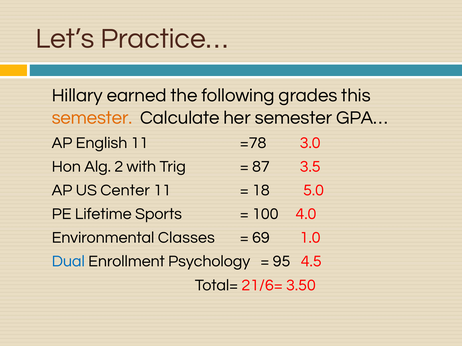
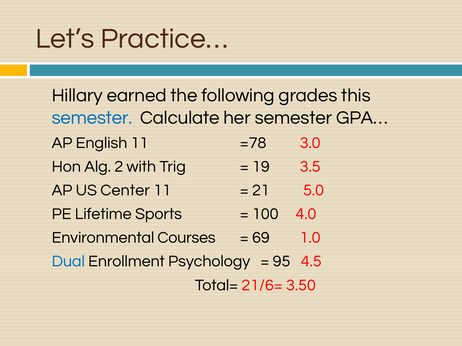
semester at (92, 118) colour: orange -> blue
87: 87 -> 19
18: 18 -> 21
Classes: Classes -> Courses
